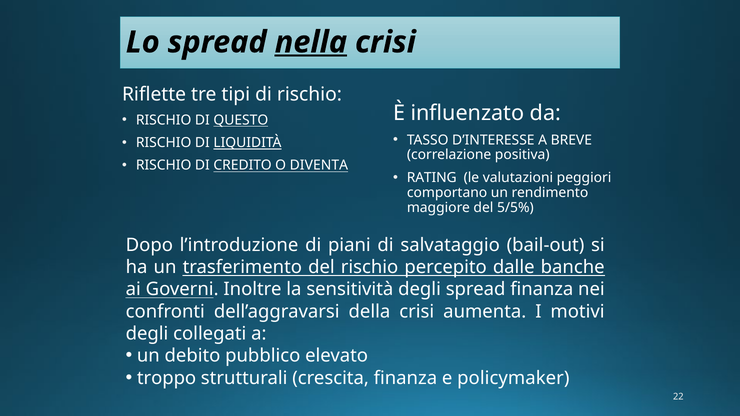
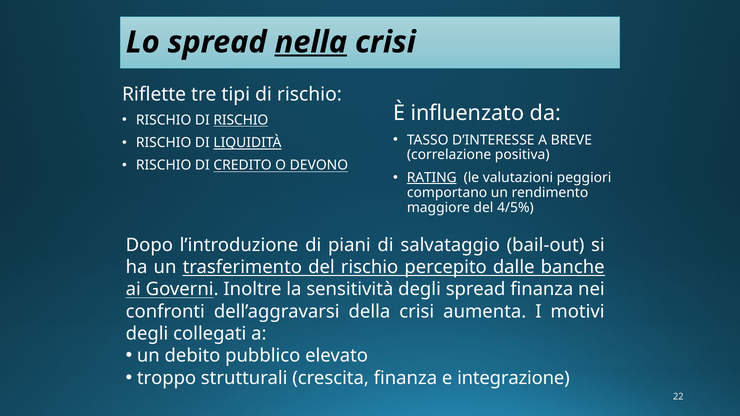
RISCHIO DI QUESTO: QUESTO -> RISCHIO
DIVENTA: DIVENTA -> DEVONO
RATING underline: none -> present
5/5%: 5/5% -> 4/5%
policymaker: policymaker -> integrazione
